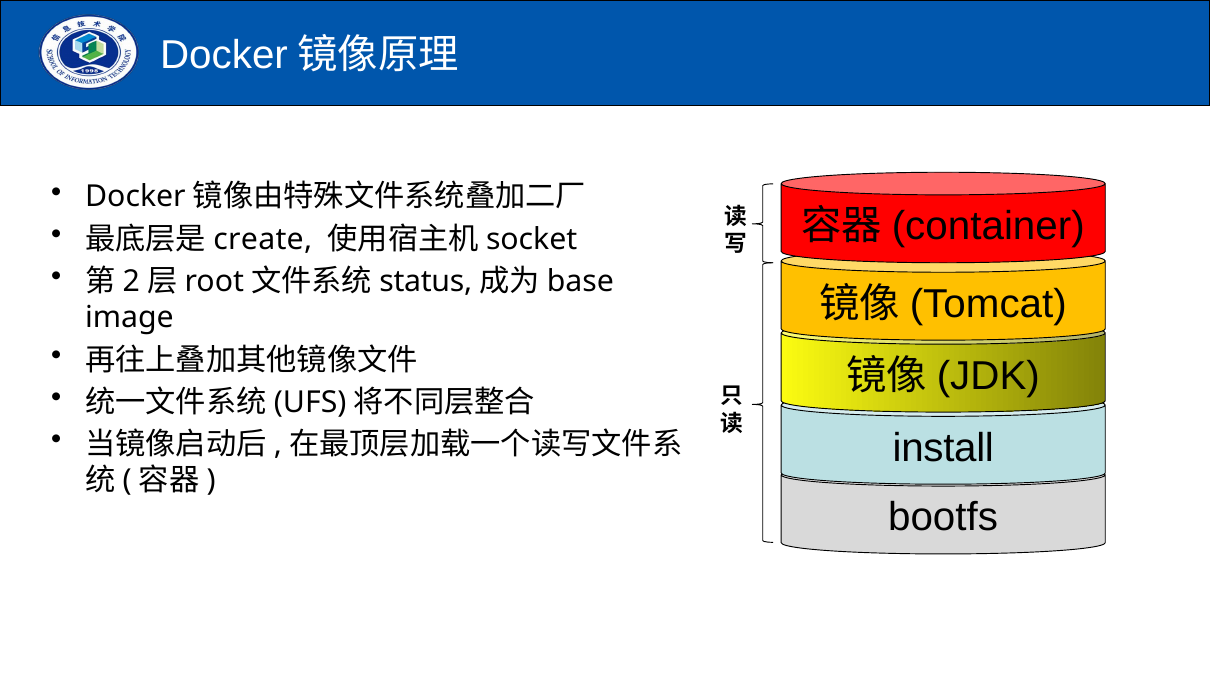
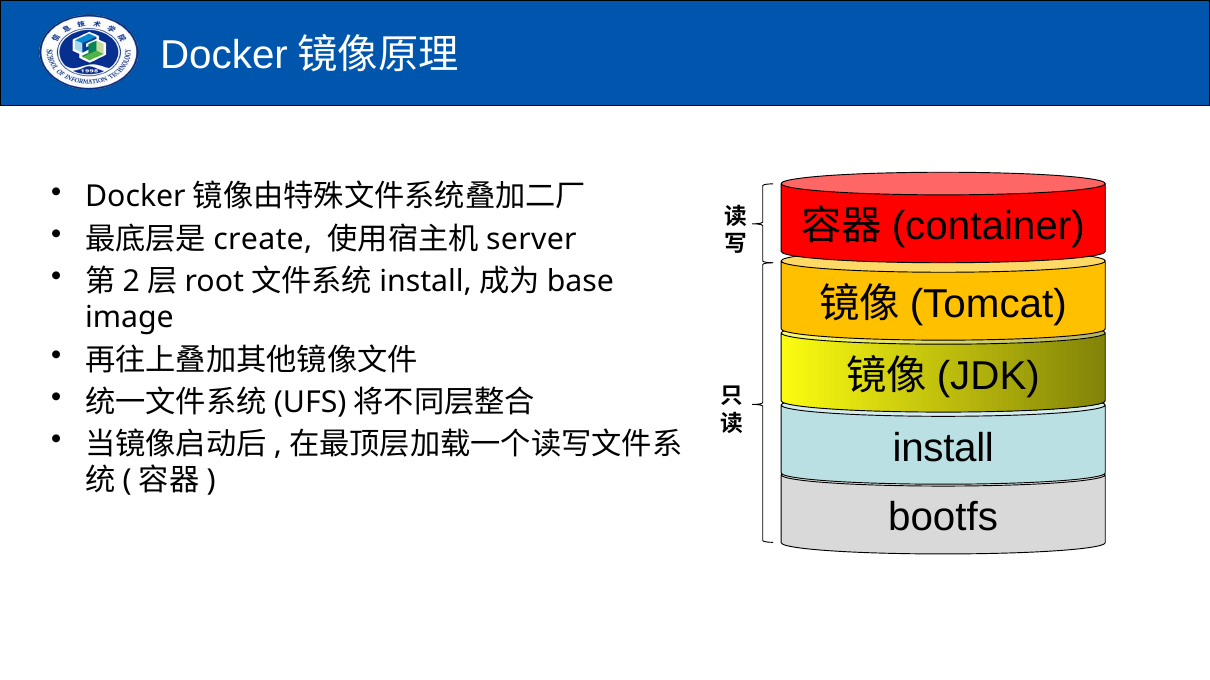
socket: socket -> server
status at (426, 282): status -> install
